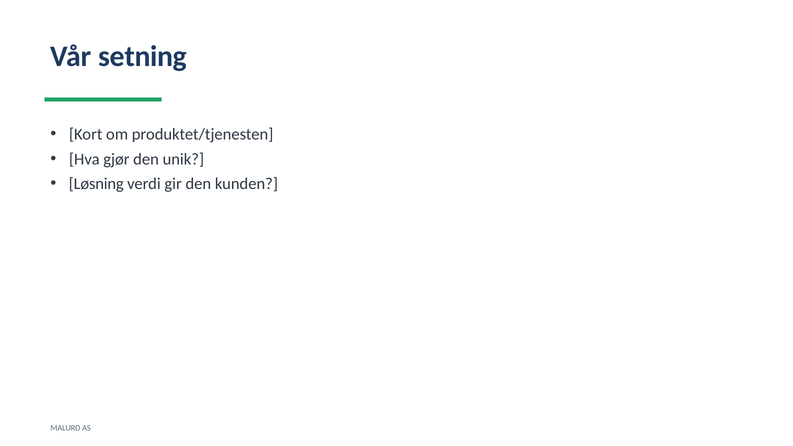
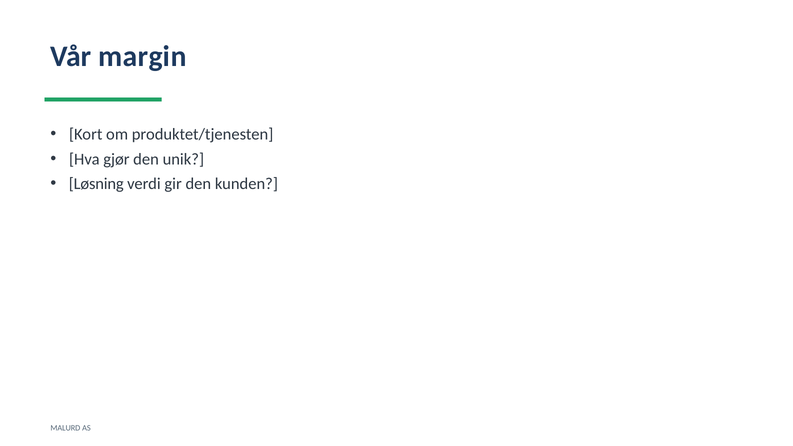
setning: setning -> margin
